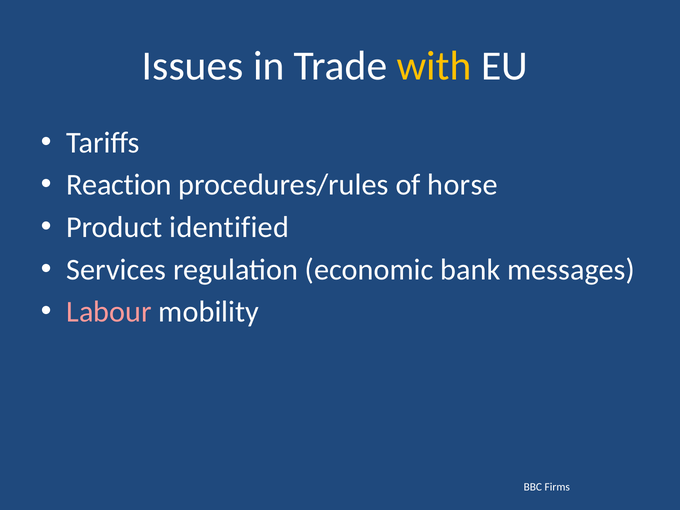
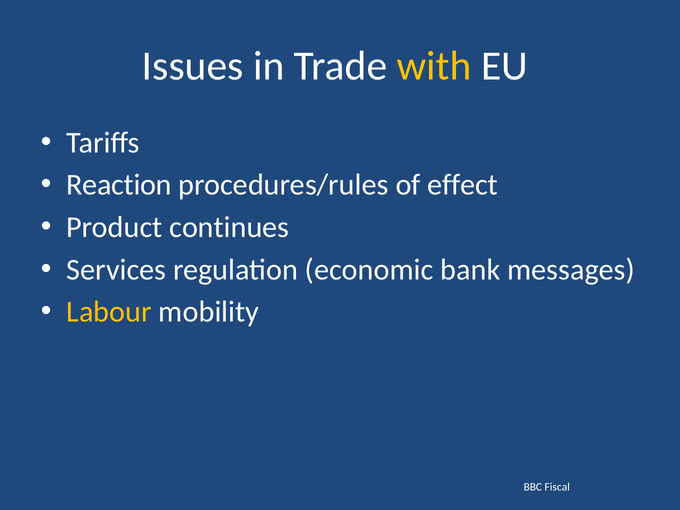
horse: horse -> effect
identified: identified -> continues
Labour colour: pink -> yellow
Firms: Firms -> Fiscal
